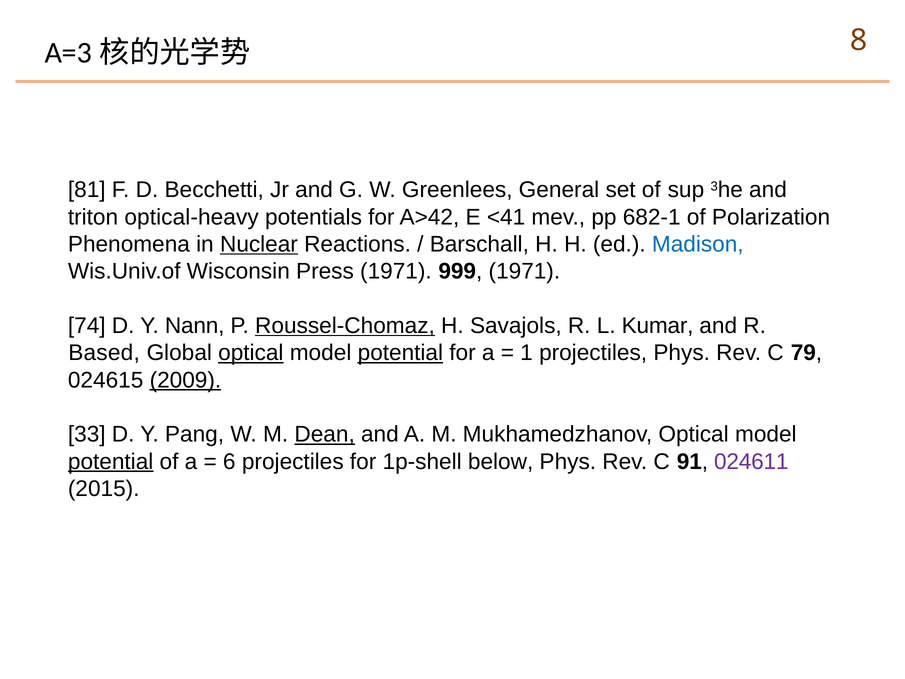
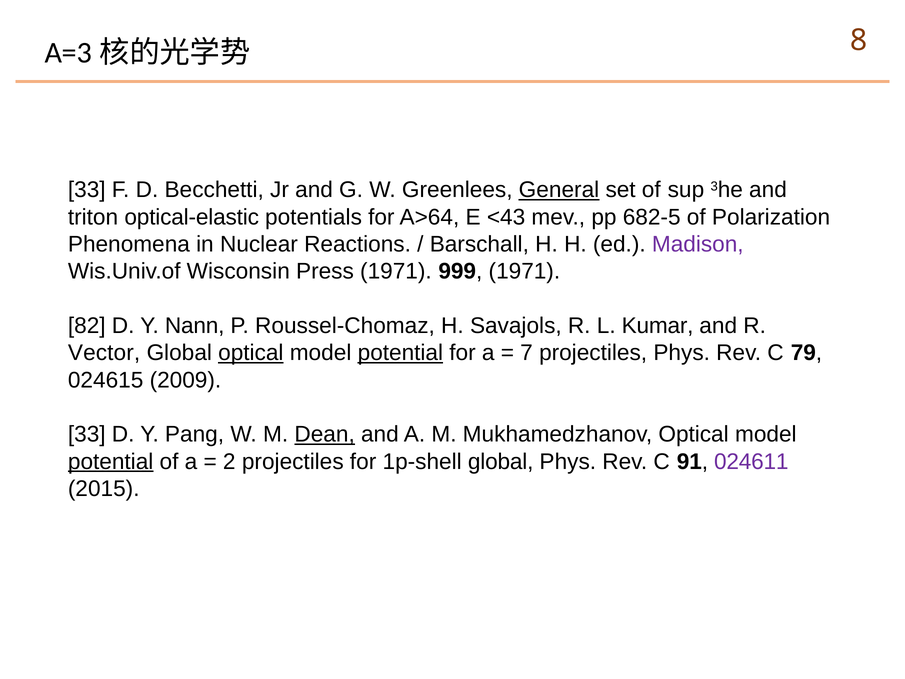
81 at (87, 190): 81 -> 33
General underline: none -> present
optical-heavy: optical-heavy -> optical-elastic
A>42: A>42 -> A>64
<41: <41 -> <43
682-1: 682-1 -> 682-5
Nuclear underline: present -> none
Madison colour: blue -> purple
74: 74 -> 82
Roussel-Chomaz underline: present -> none
Based: Based -> Vector
1: 1 -> 7
2009 underline: present -> none
6: 6 -> 2
1p-shell below: below -> global
